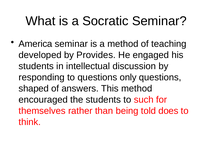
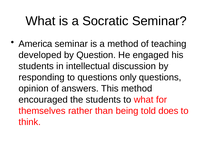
Provides: Provides -> Question
shaped: shaped -> opinion
to such: such -> what
